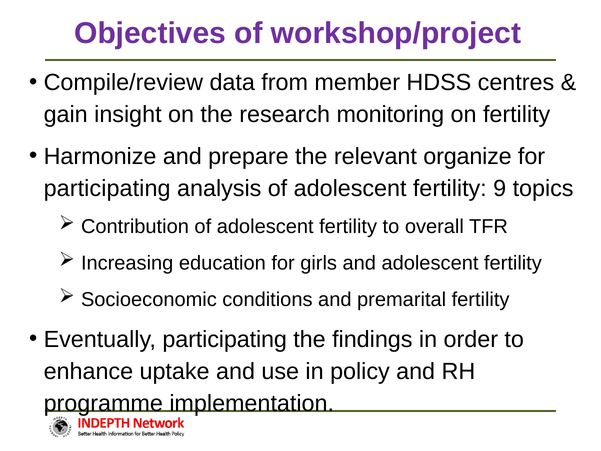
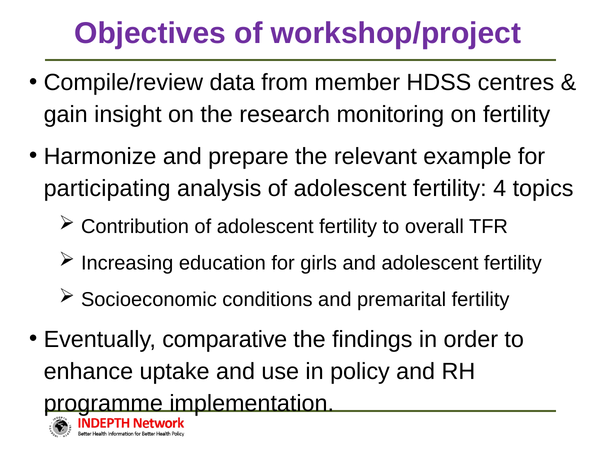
organize: organize -> example
9: 9 -> 4
Eventually participating: participating -> comparative
